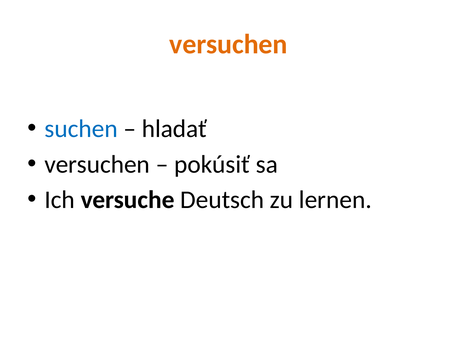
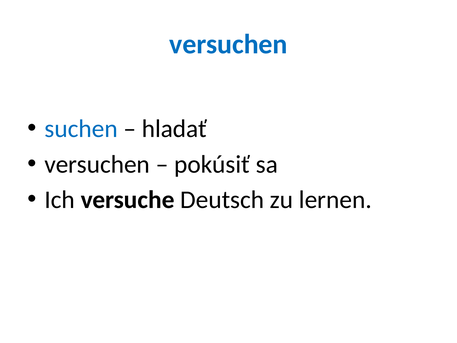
versuchen at (228, 44) colour: orange -> blue
